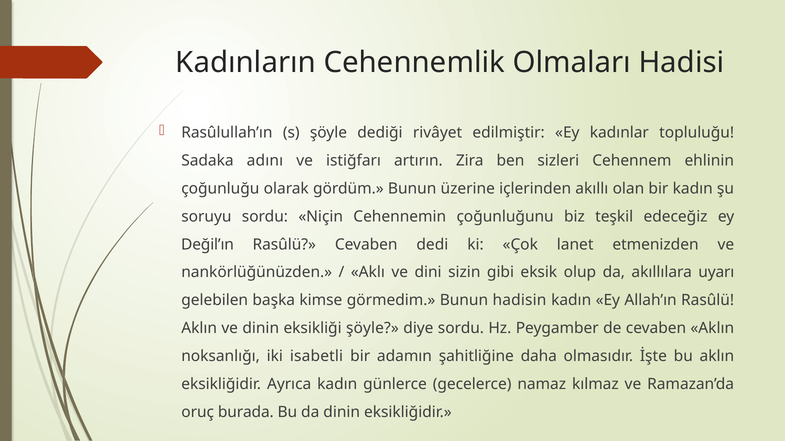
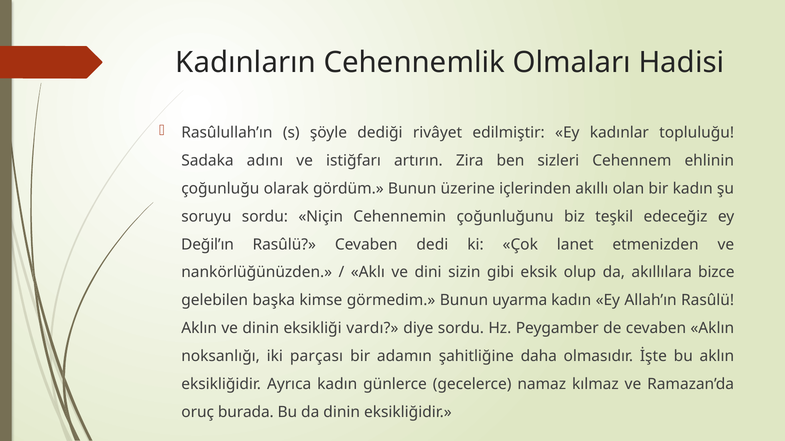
uyarı: uyarı -> bizce
hadisin: hadisin -> uyarma
eksikliği şöyle: şöyle -> vardı
isabetli: isabetli -> parçası
